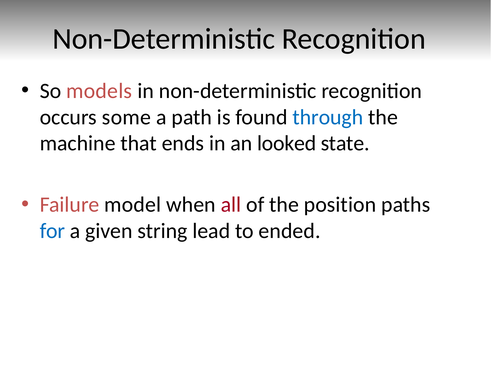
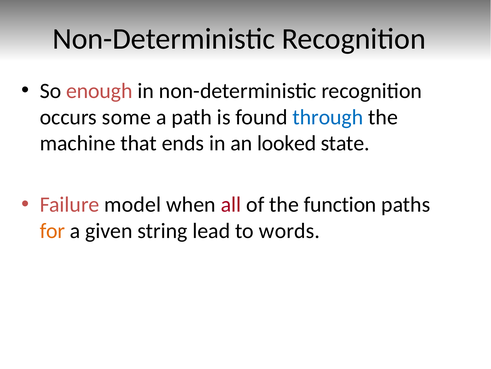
models: models -> enough
position: position -> function
for colour: blue -> orange
ended: ended -> words
